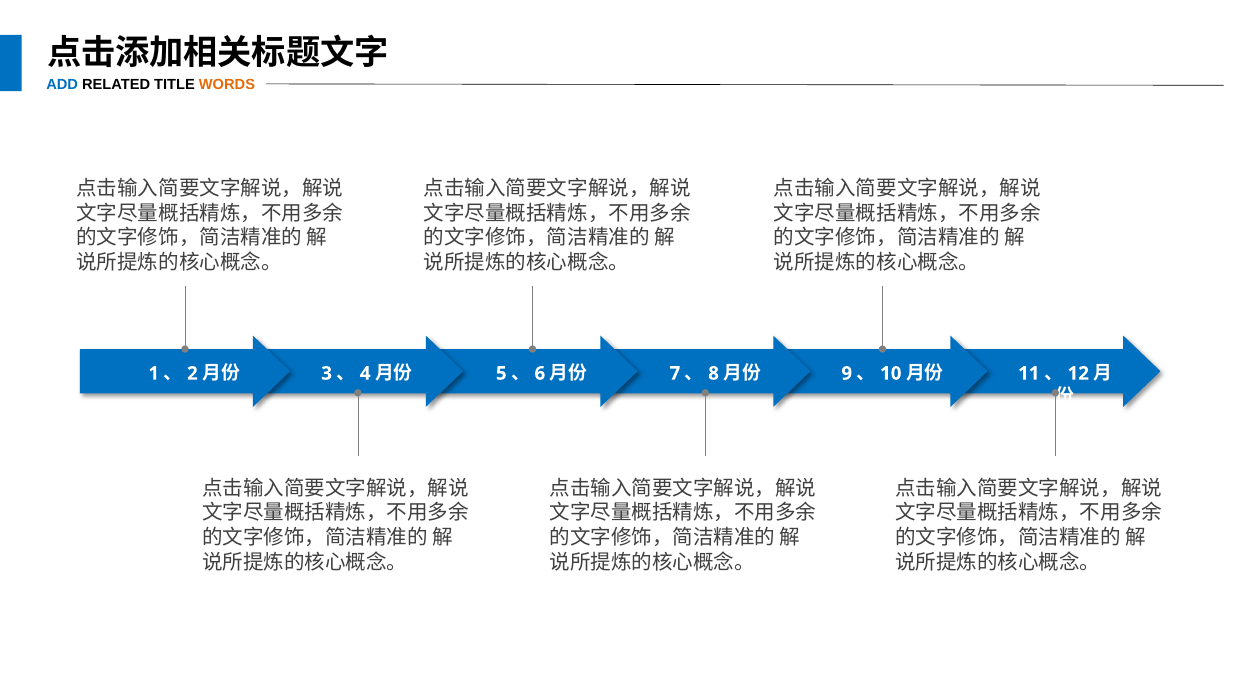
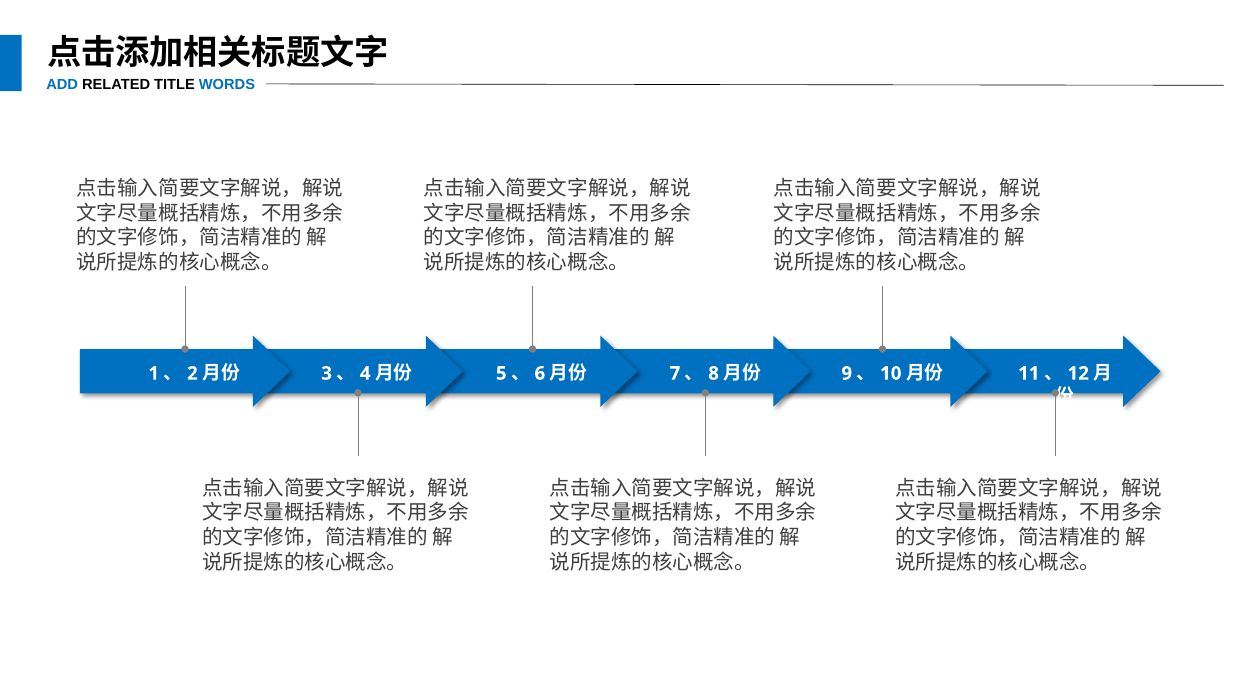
WORDS colour: orange -> blue
